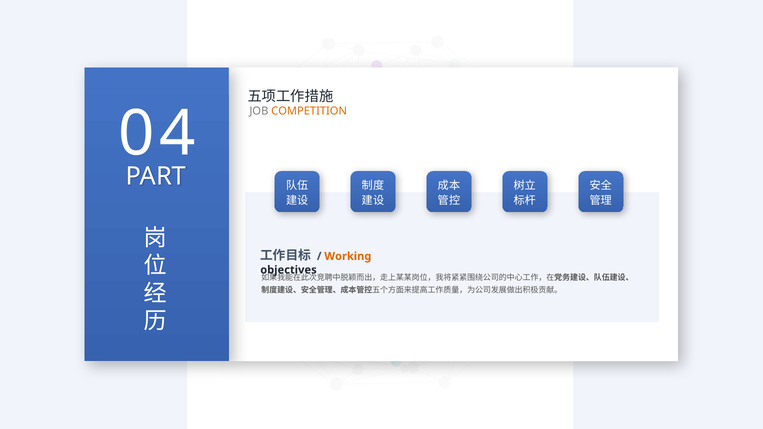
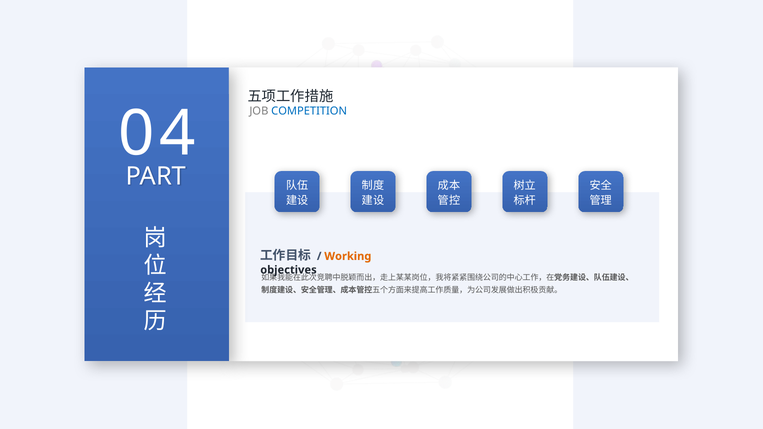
COMPETITION colour: orange -> blue
